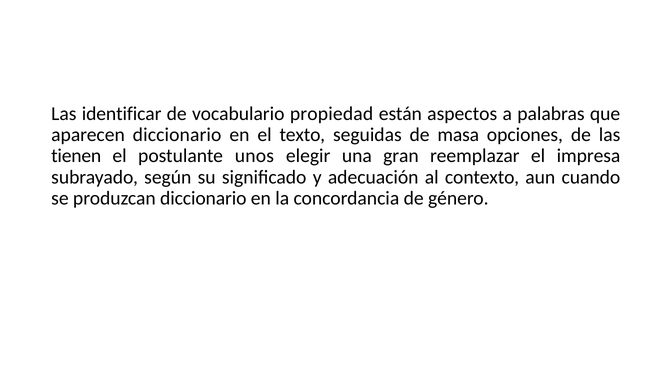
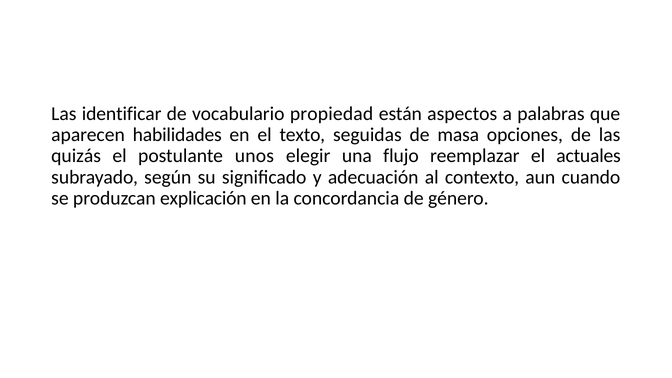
aparecen diccionario: diccionario -> habilidades
tienen: tienen -> quizás
gran: gran -> flujo
impresa: impresa -> actuales
produzcan diccionario: diccionario -> explicación
